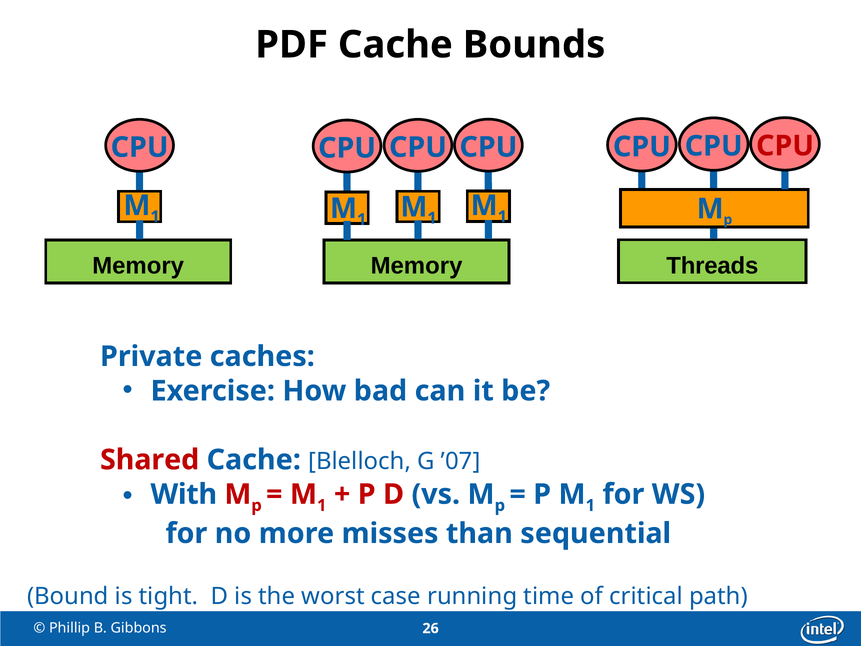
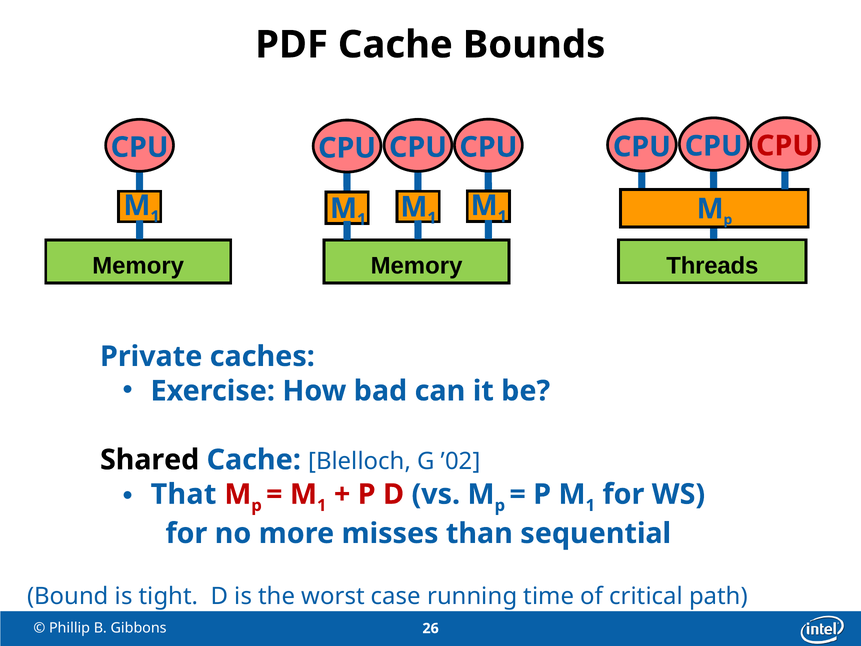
Shared colour: red -> black
’07: ’07 -> ’02
With: With -> That
